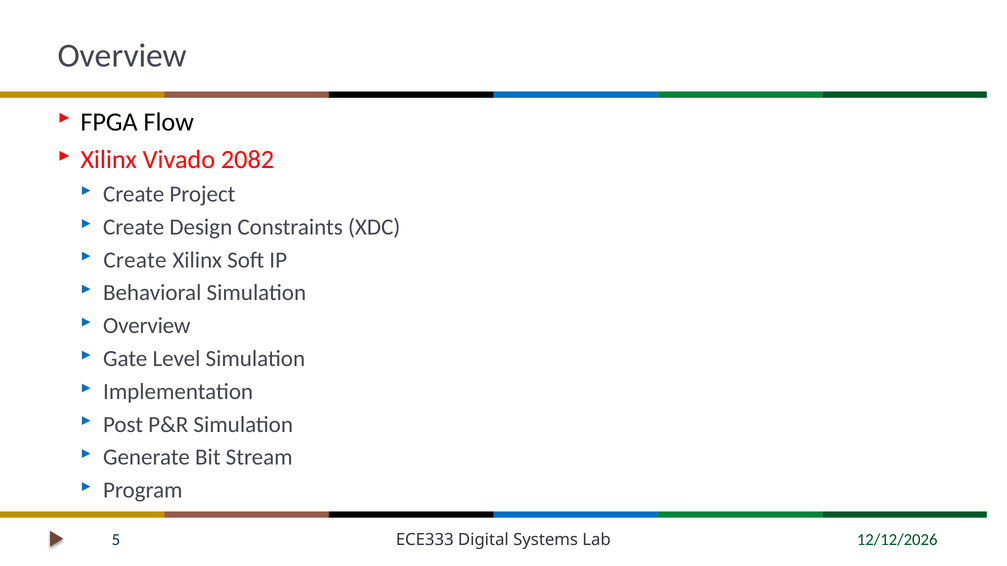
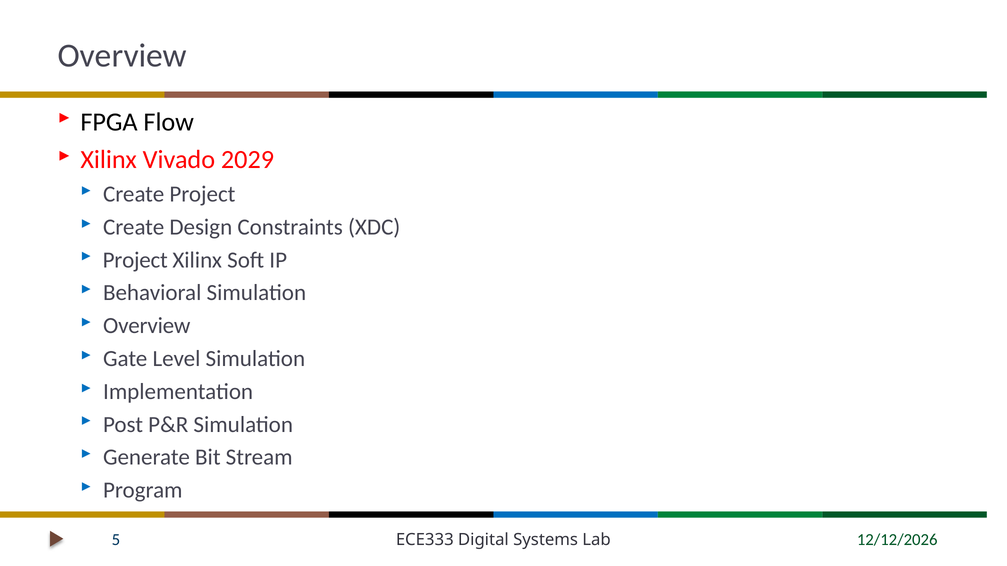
2082: 2082 -> 2029
Create at (135, 260): Create -> Project
